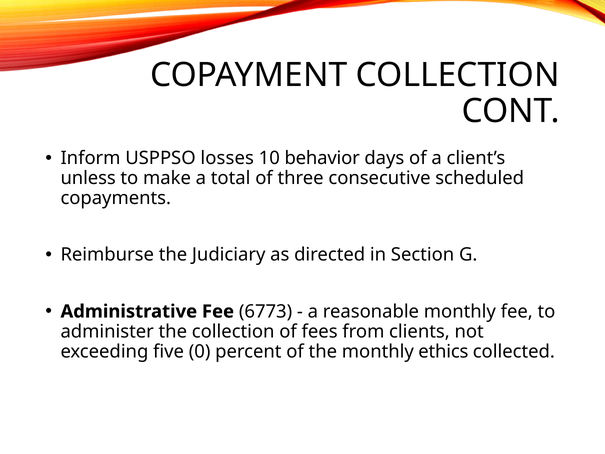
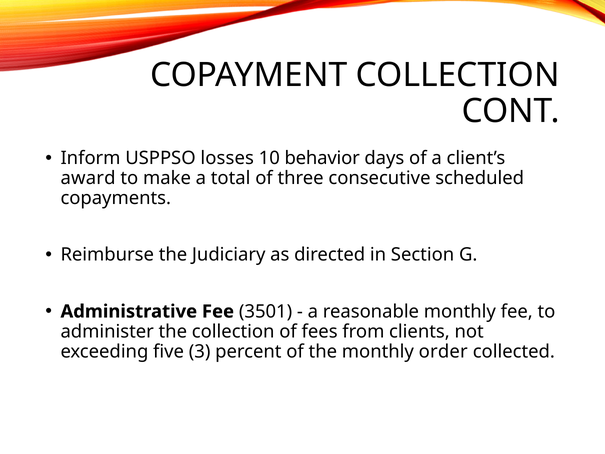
unless: unless -> award
6773: 6773 -> 3501
0: 0 -> 3
ethics: ethics -> order
